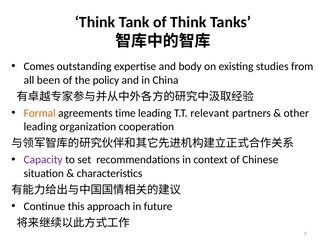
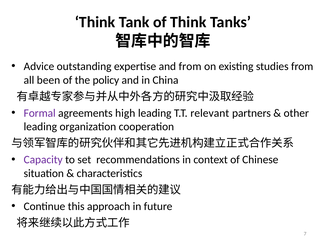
Comes: Comes -> Advice
and body: body -> from
Formal colour: orange -> purple
time: time -> high
